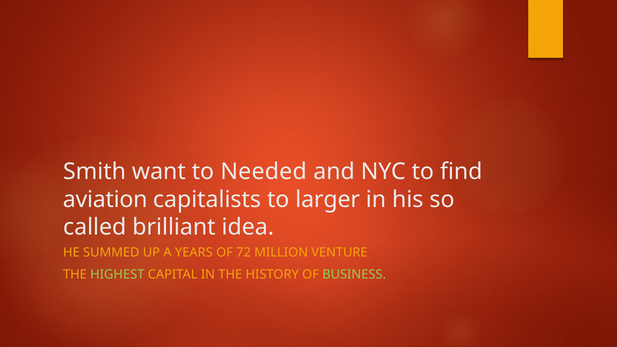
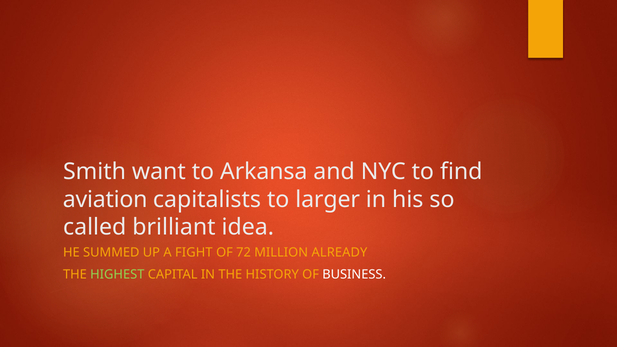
Needed: Needed -> Arkansa
YEARS: YEARS -> FIGHT
VENTURE: VENTURE -> ALREADY
BUSINESS colour: light green -> white
